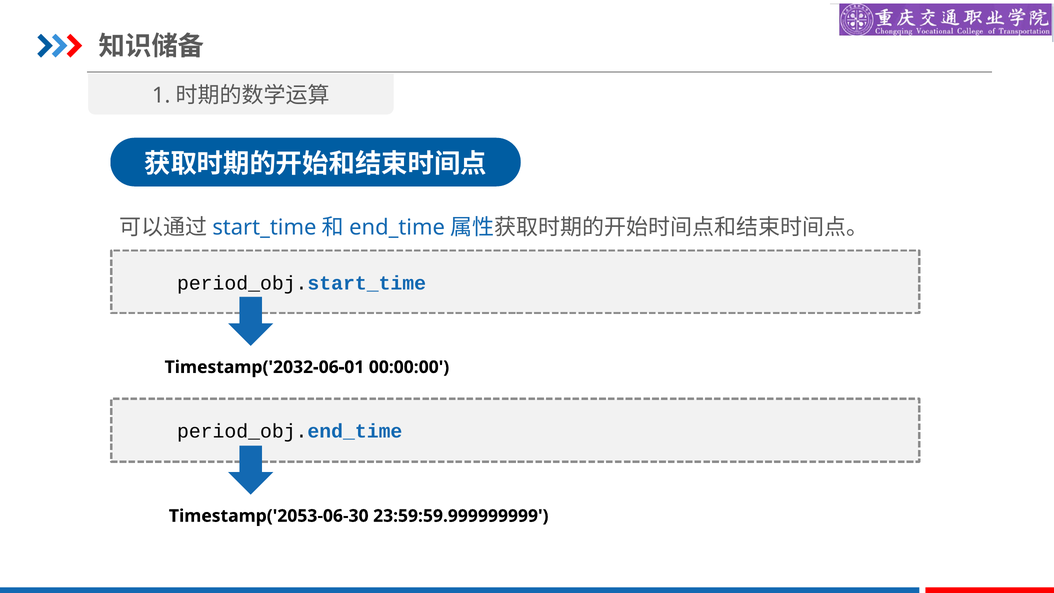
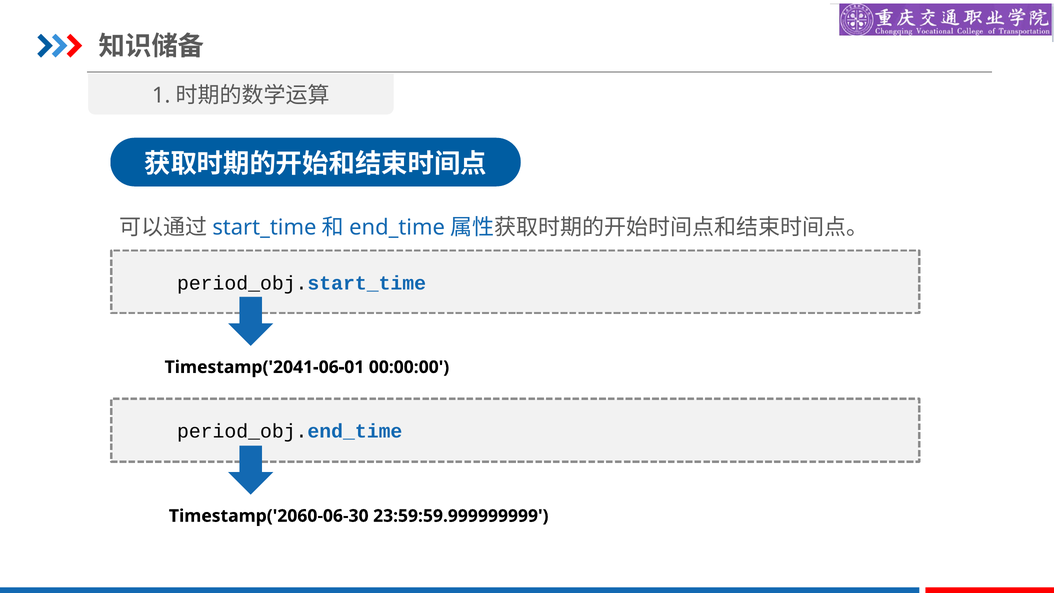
Timestamp('2032-06-01: Timestamp('2032-06-01 -> Timestamp('2041-06-01
Timestamp('2053-06-30: Timestamp('2053-06-30 -> Timestamp('2060-06-30
